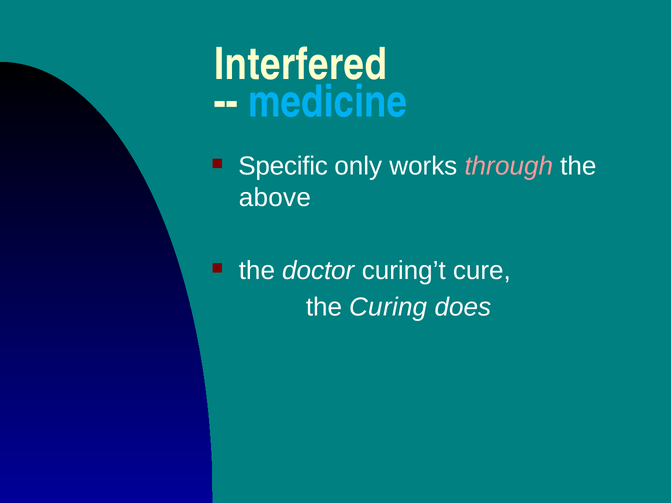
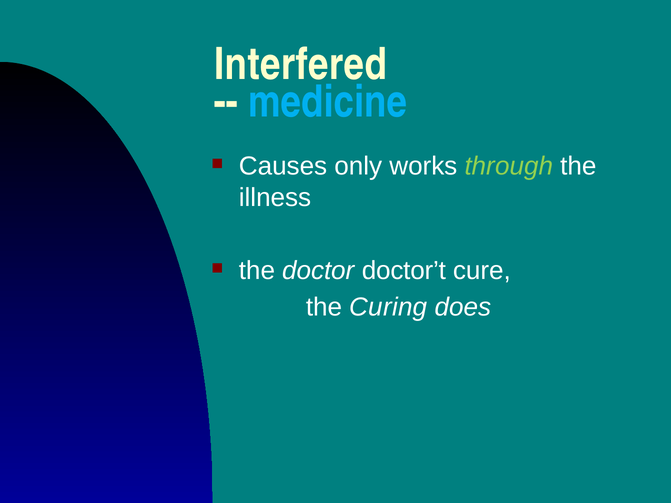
Specific: Specific -> Causes
through colour: pink -> light green
above: above -> illness
curing’t: curing’t -> doctor’t
